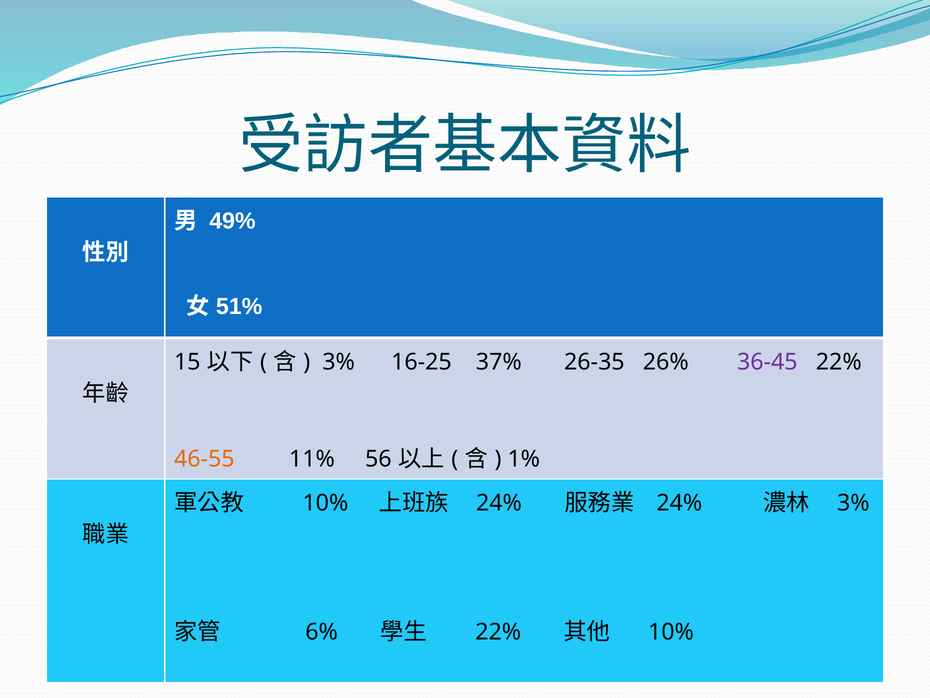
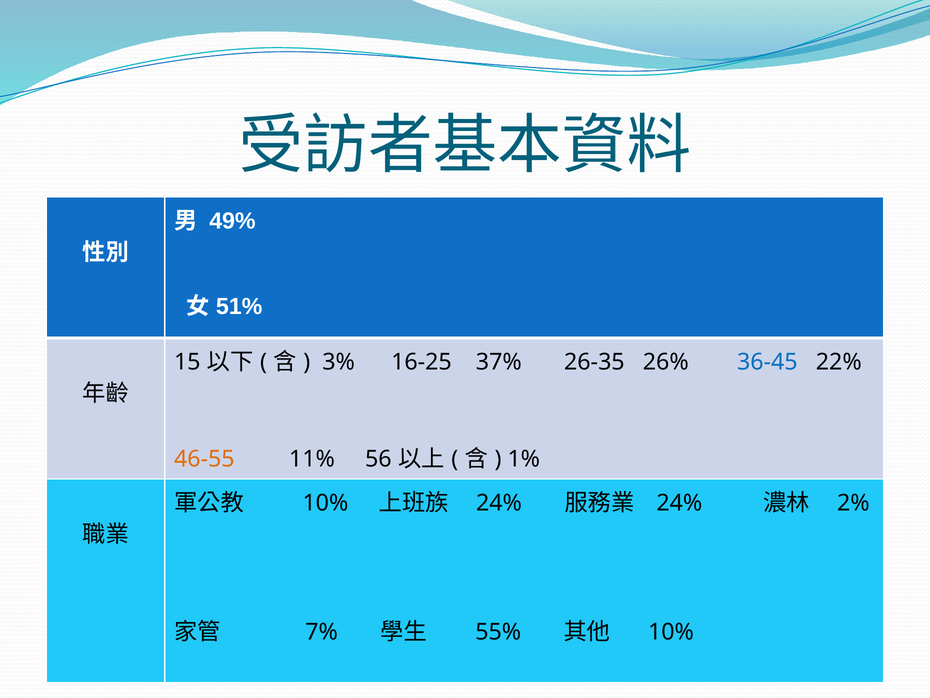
36-45 colour: purple -> blue
3% at (853, 503): 3% -> 2%
6%: 6% -> 7%
22% at (498, 631): 22% -> 55%
